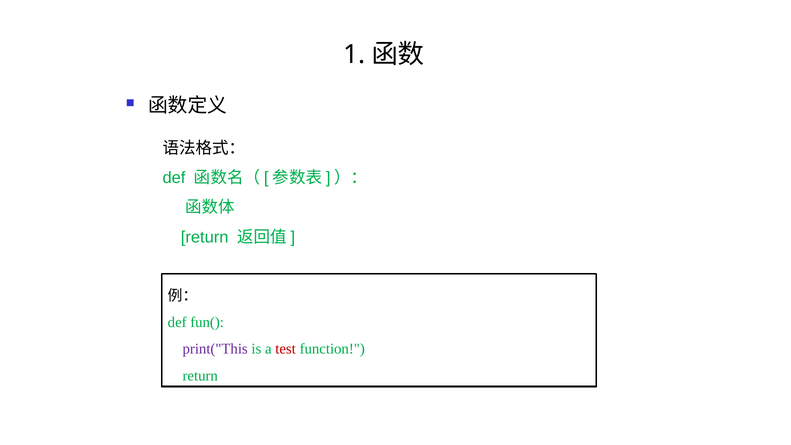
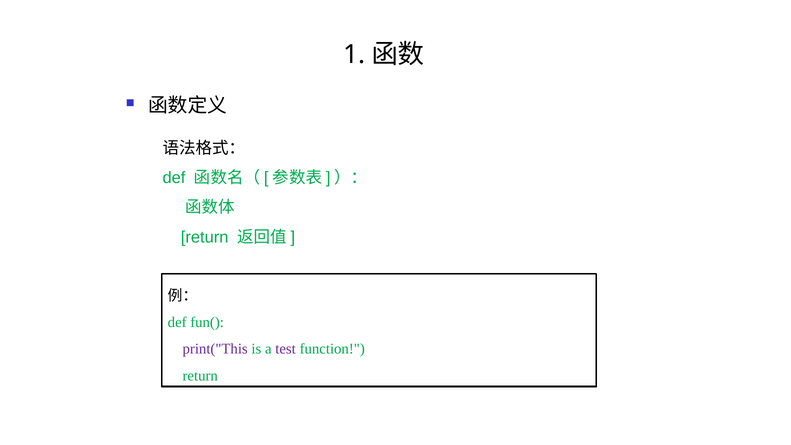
test colour: red -> purple
